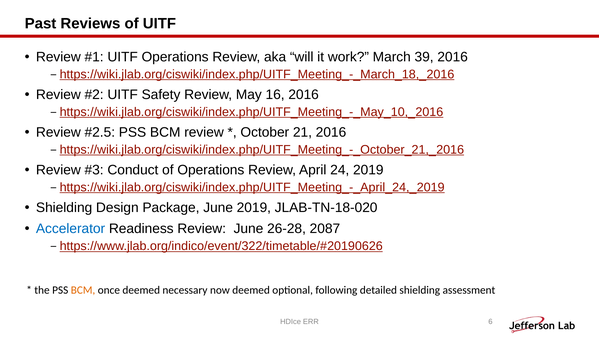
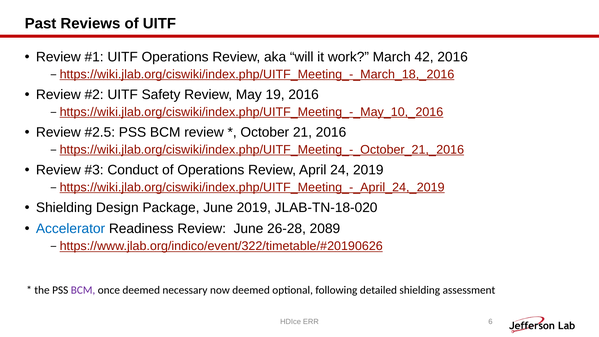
39: 39 -> 42
16: 16 -> 19
2087: 2087 -> 2089
BCM at (83, 290) colour: orange -> purple
